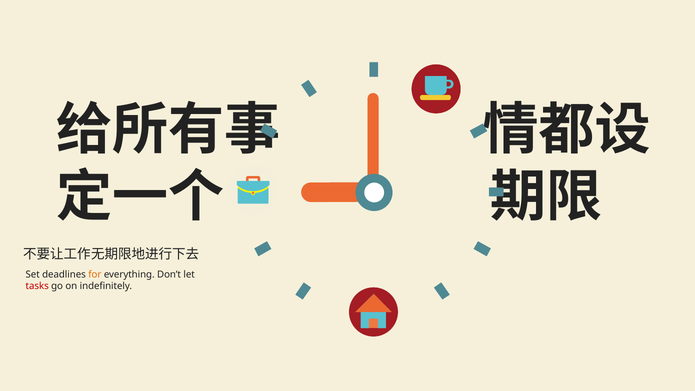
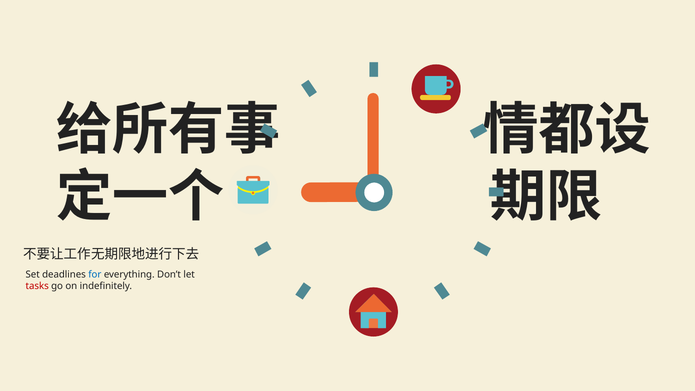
for colour: orange -> blue
